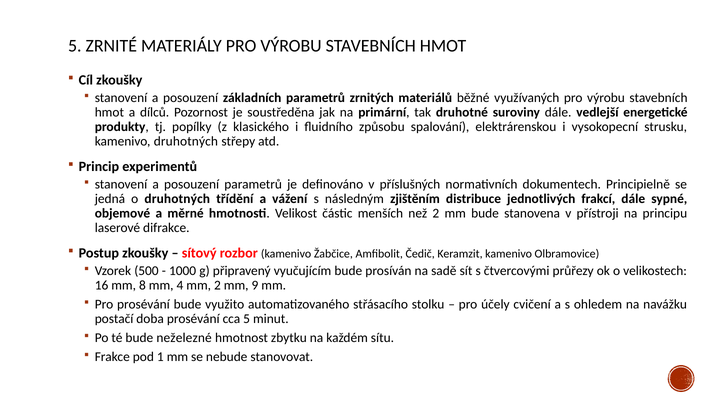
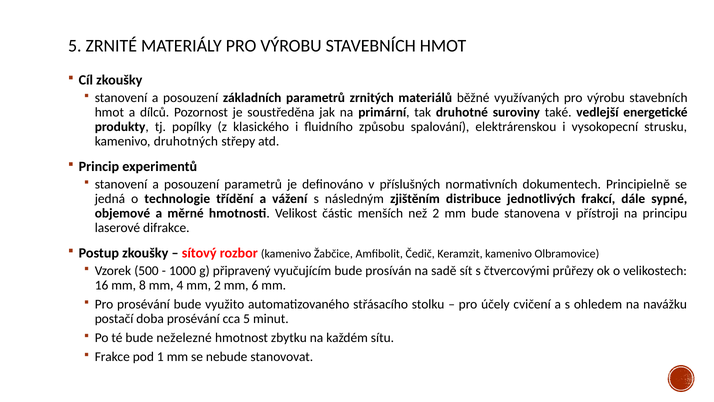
suroviny dále: dále -> také
o druhotných: druhotných -> technologie
9: 9 -> 6
